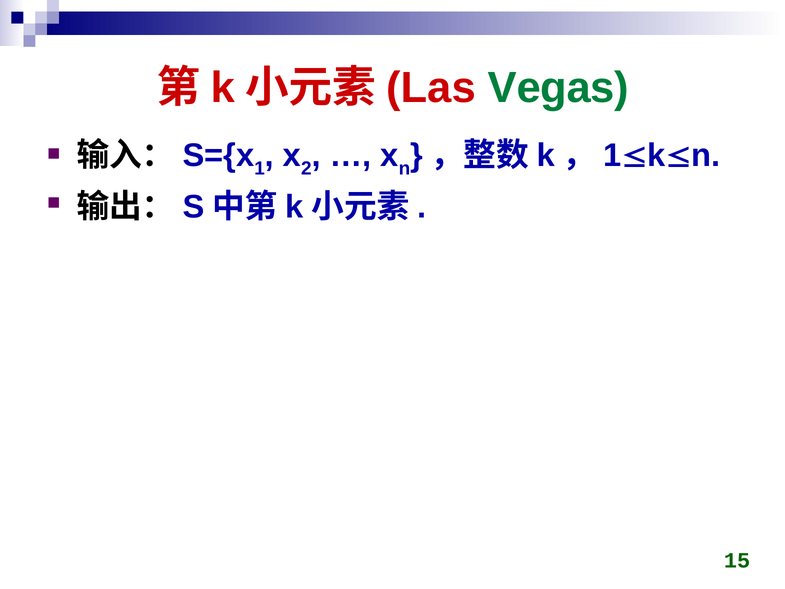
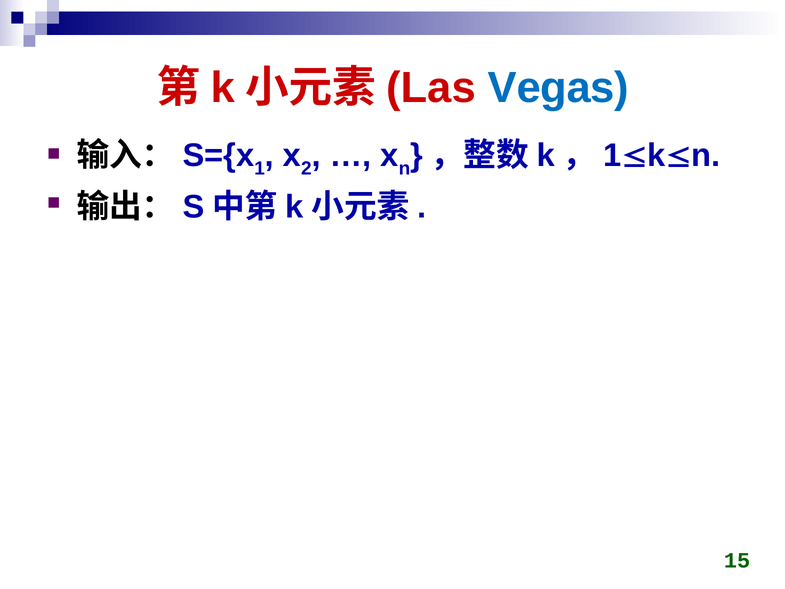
Vegas colour: green -> blue
